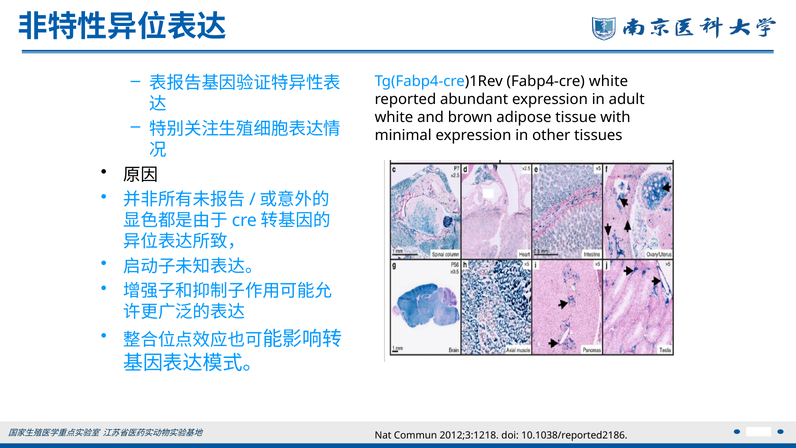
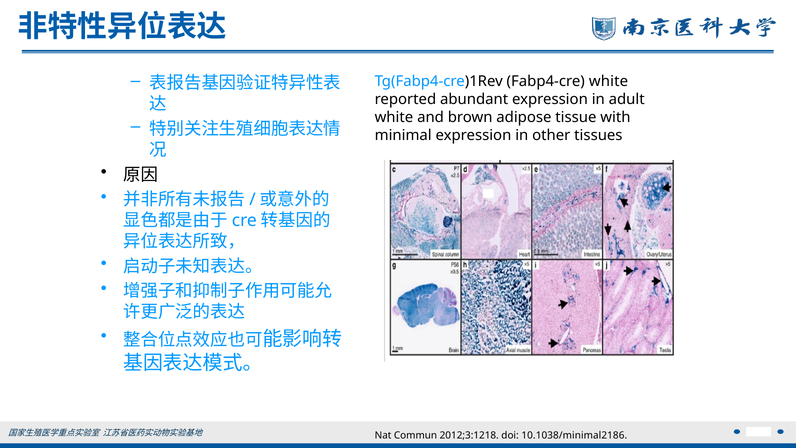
10.1038/reported2186: 10.1038/reported2186 -> 10.1038/minimal2186
